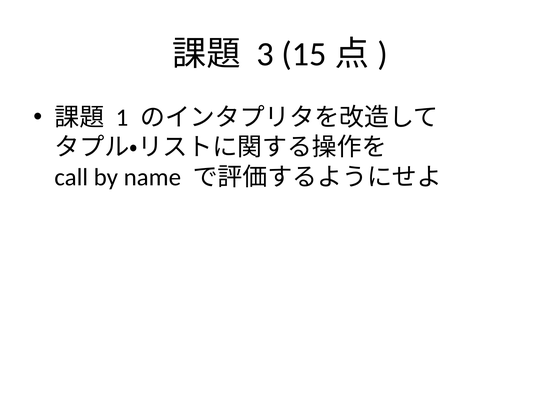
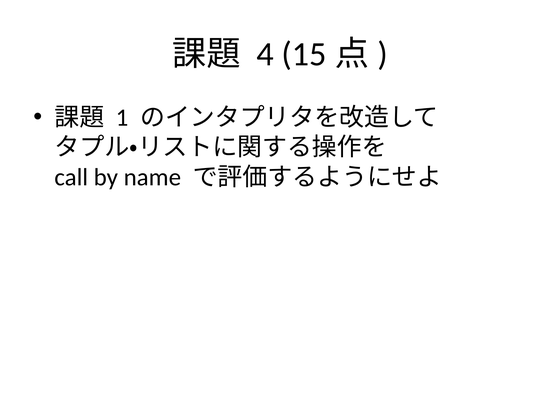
3: 3 -> 4
